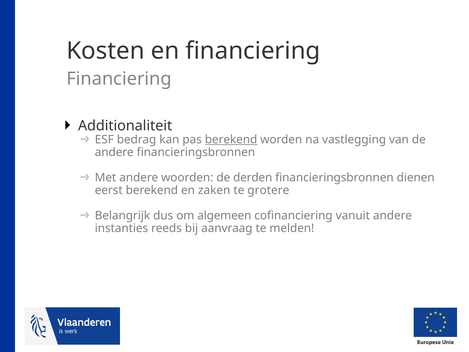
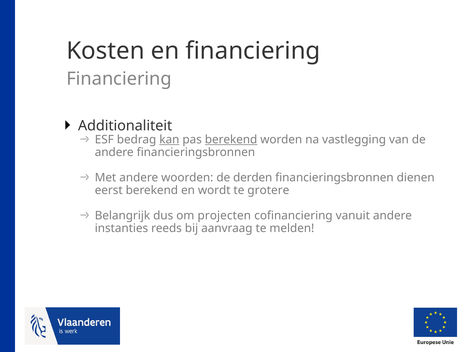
kan underline: none -> present
zaken: zaken -> wordt
algemeen: algemeen -> projecten
